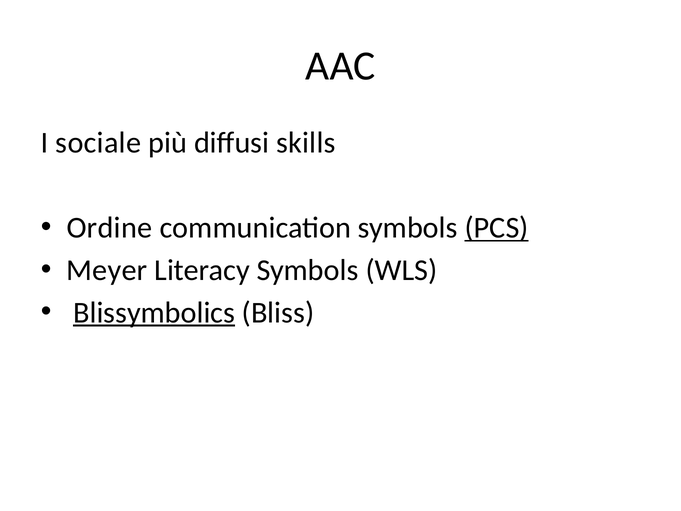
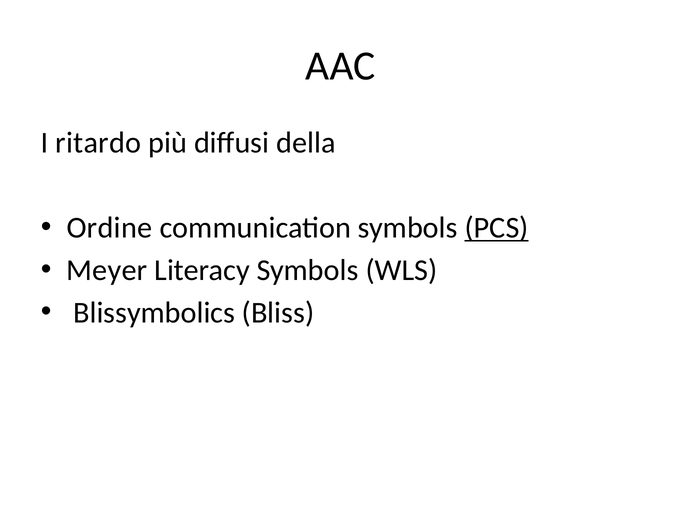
sociale: sociale -> ritardo
skills: skills -> della
Blissymbolics underline: present -> none
